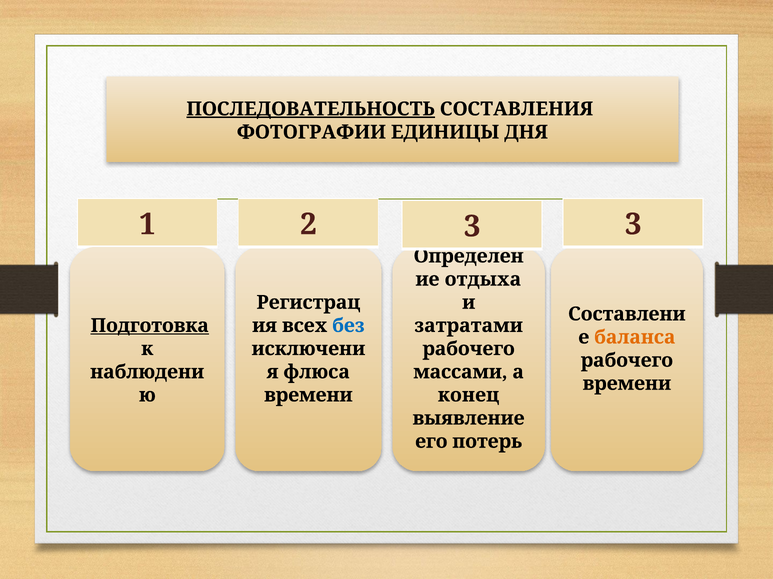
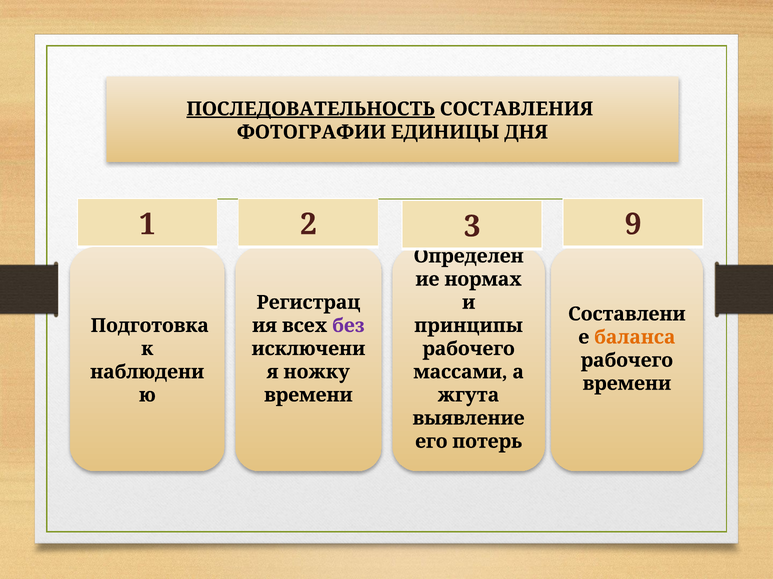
3 3: 3 -> 9
отдыха: отдыха -> нормах
Подготовка underline: present -> none
без colour: blue -> purple
затратами: затратами -> принципы
флюса: флюса -> ножку
конец: конец -> жгута
